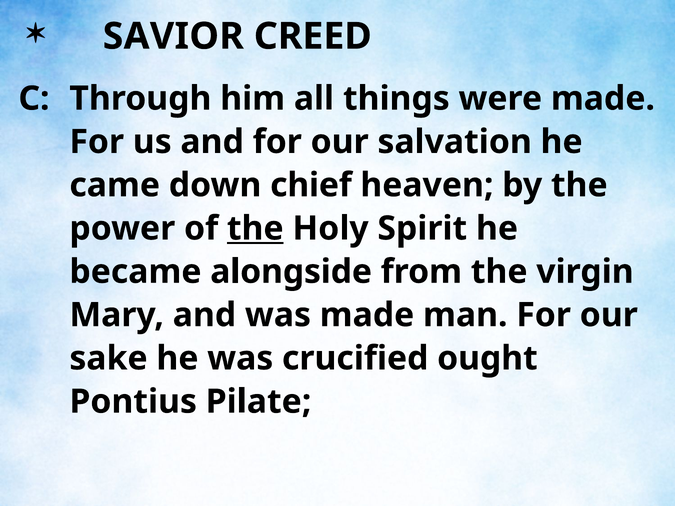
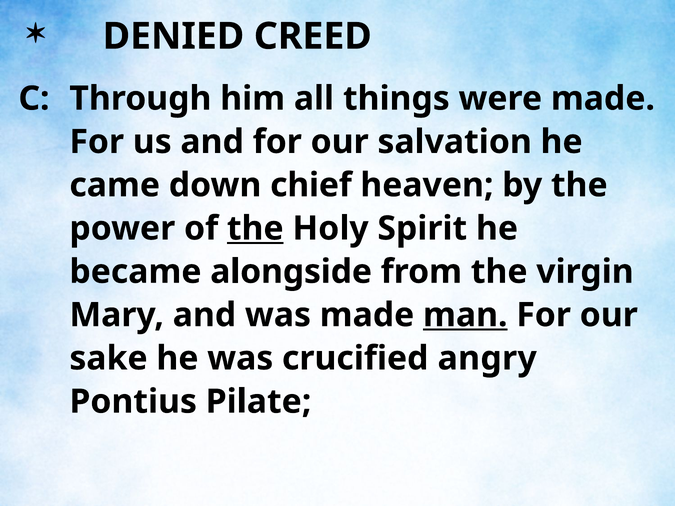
SAVIOR: SAVIOR -> DENIED
man underline: none -> present
ought: ought -> angry
